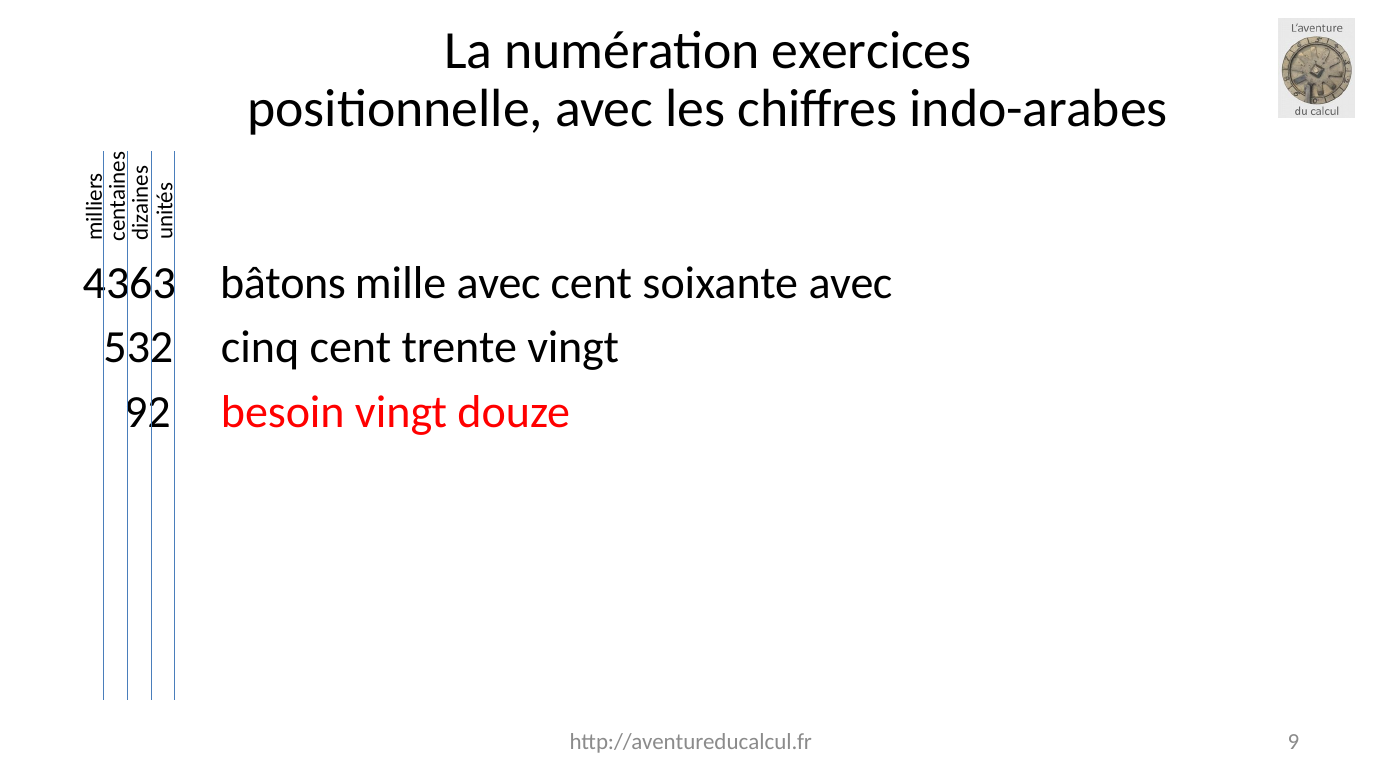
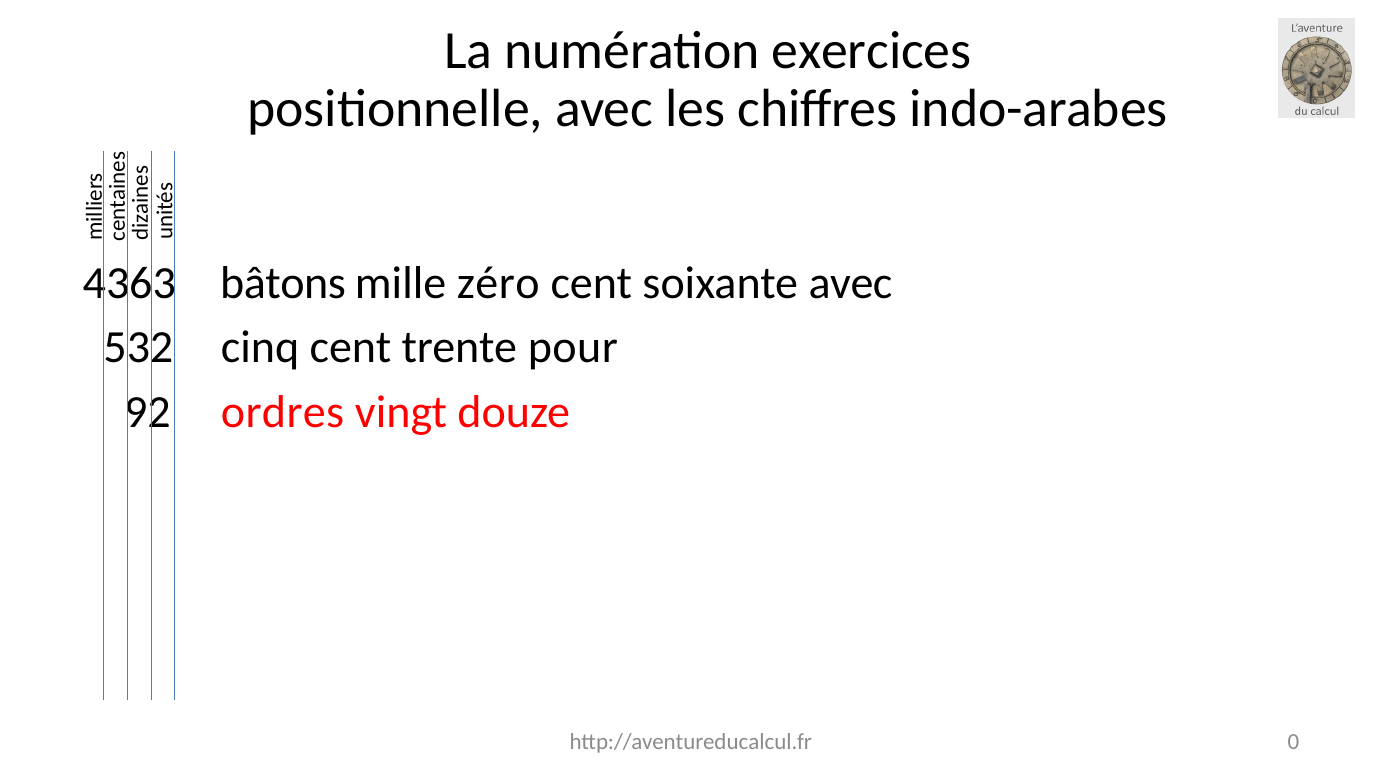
mille avec: avec -> zéro
trente vingt: vingt -> pour
besoin: besoin -> ordres
9: 9 -> 0
